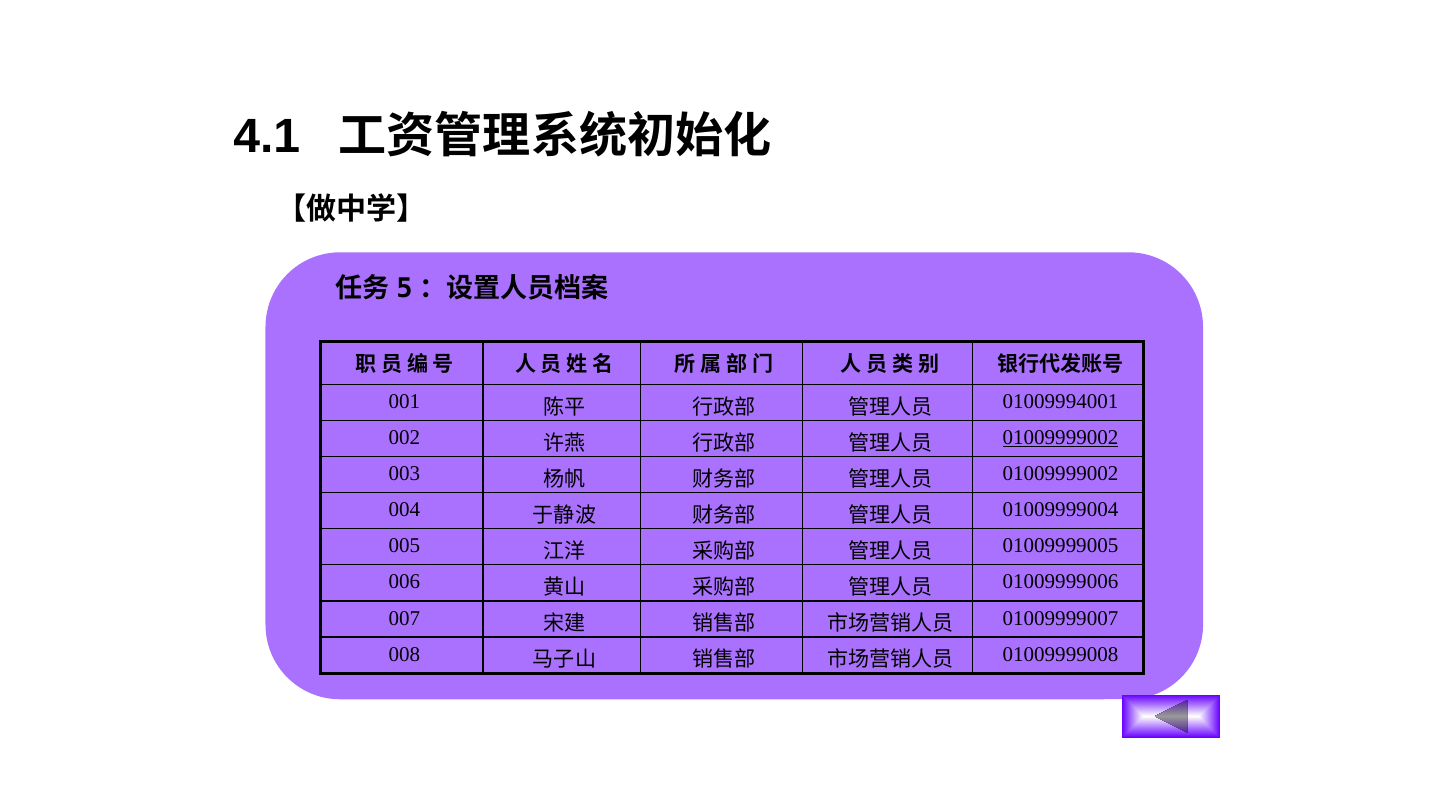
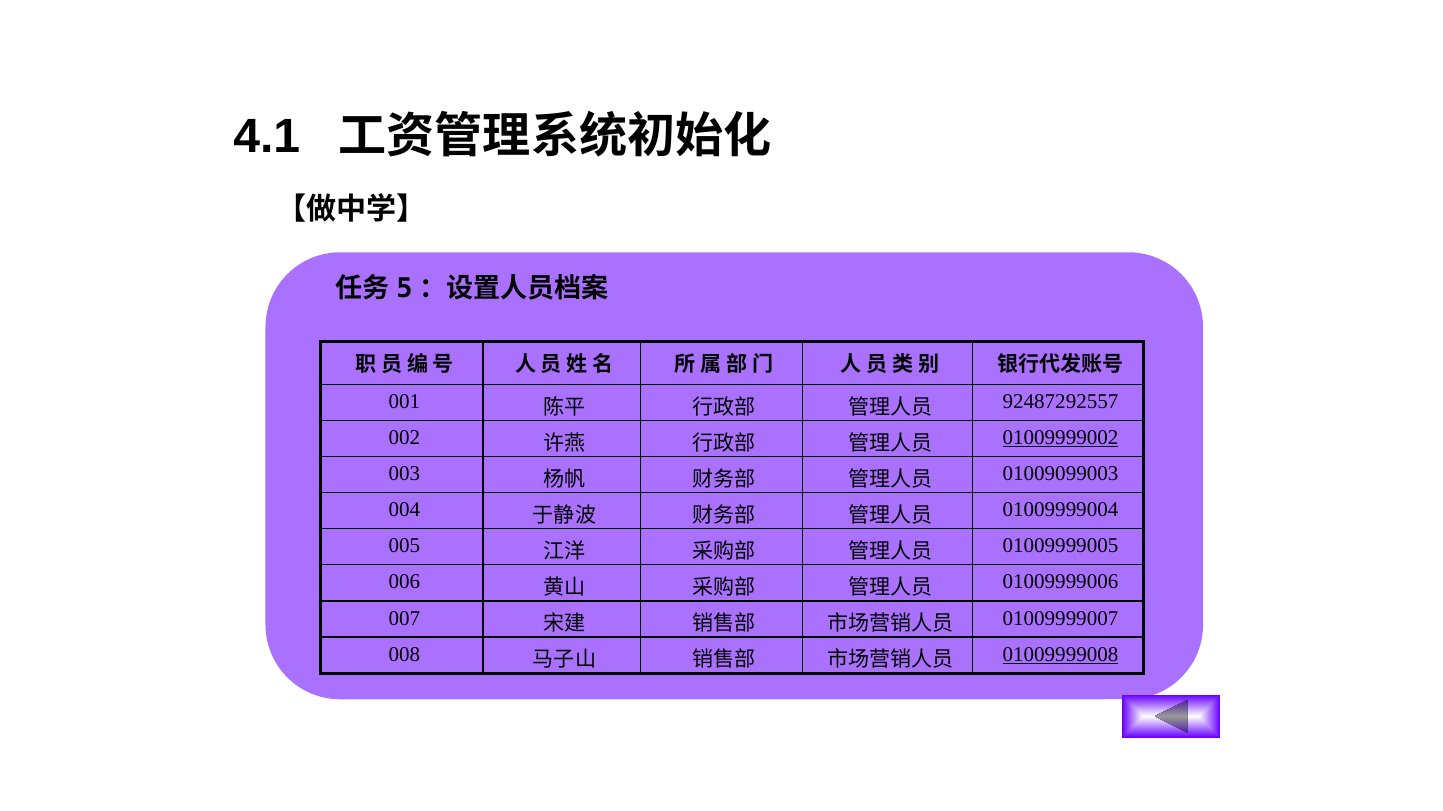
01009994001: 01009994001 -> 92487292557
01009999002 at (1060, 474): 01009999002 -> 01009099003
01009999008 underline: none -> present
